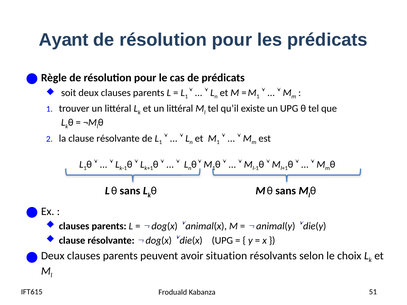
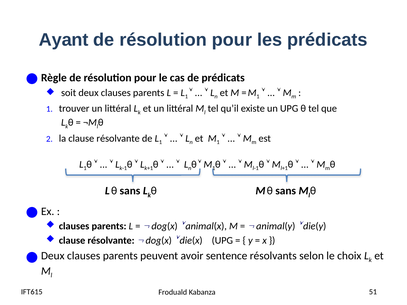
situation: situation -> sentence
